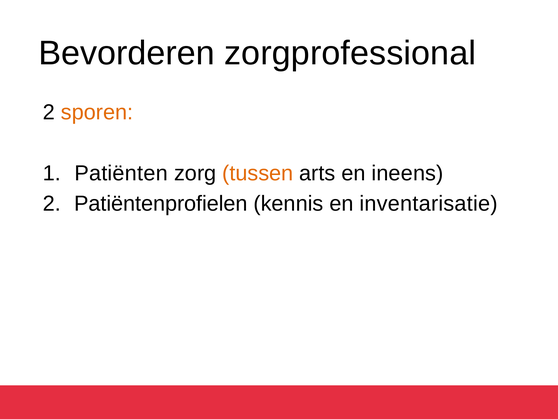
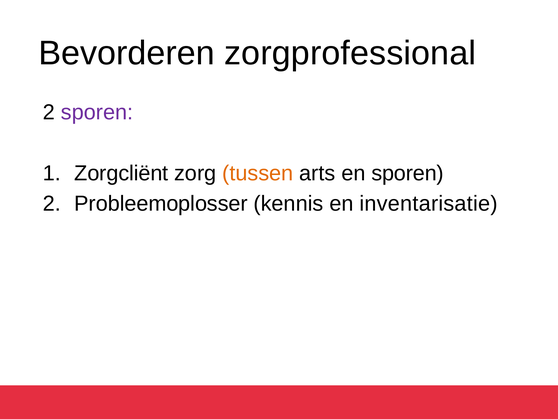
sporen at (97, 112) colour: orange -> purple
Patiënten: Patiënten -> Zorgcliënt
en ineens: ineens -> sporen
Patiëntenprofielen: Patiëntenprofielen -> Probleemoplosser
